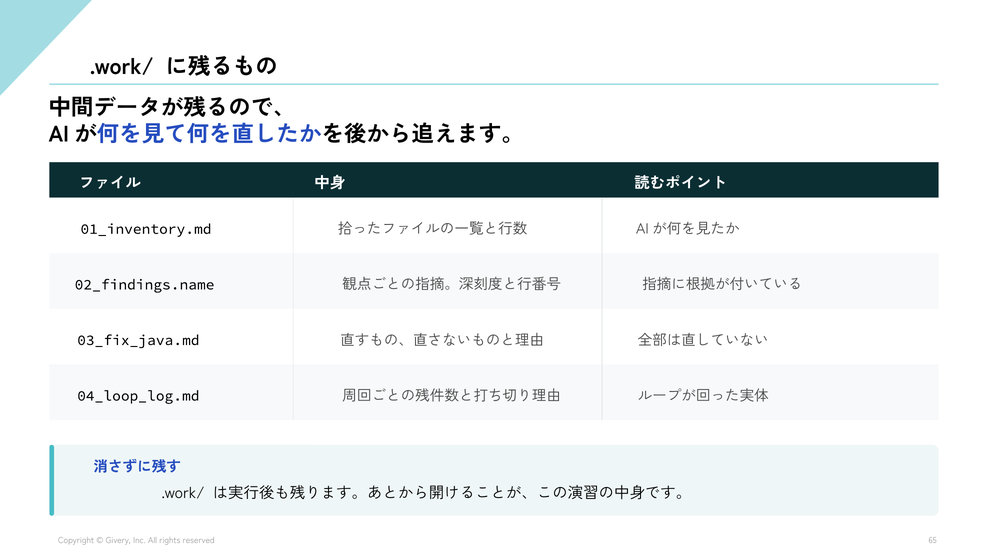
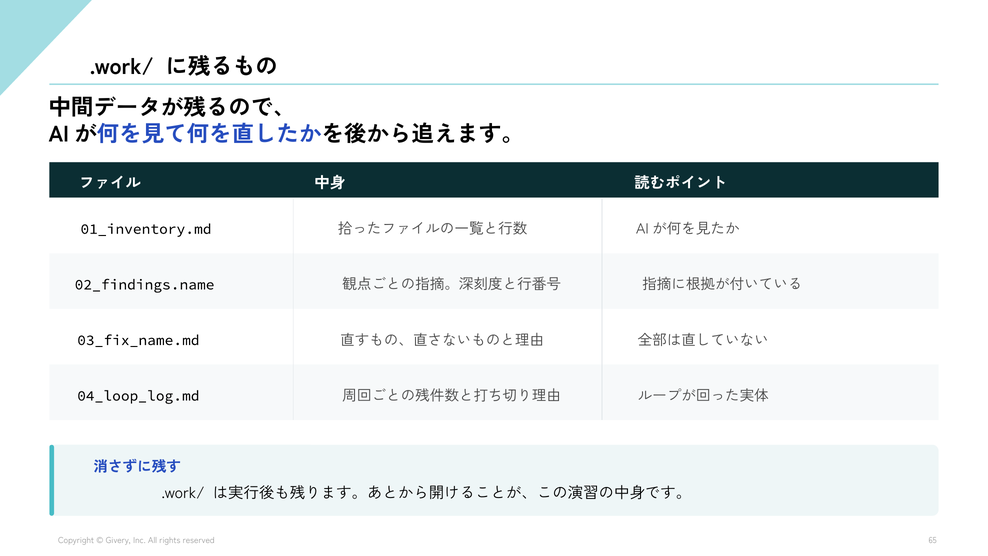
03_fix_java.md: 03_fix_java.md -> 03_fix_name.md
